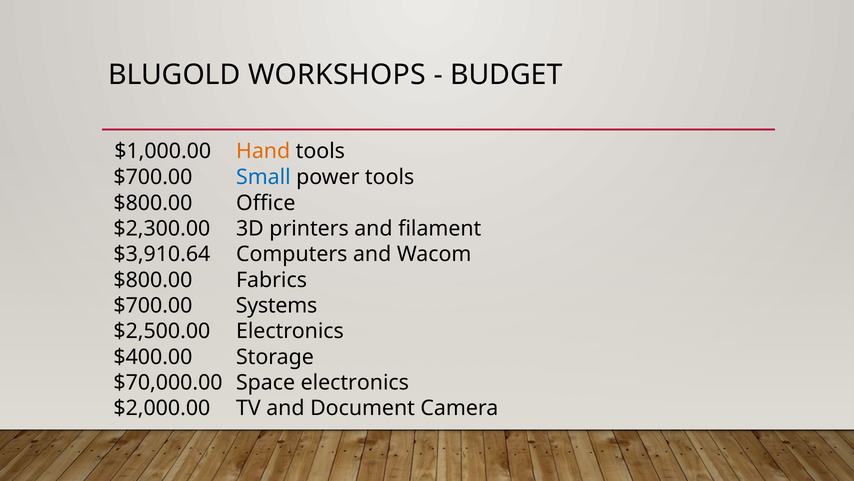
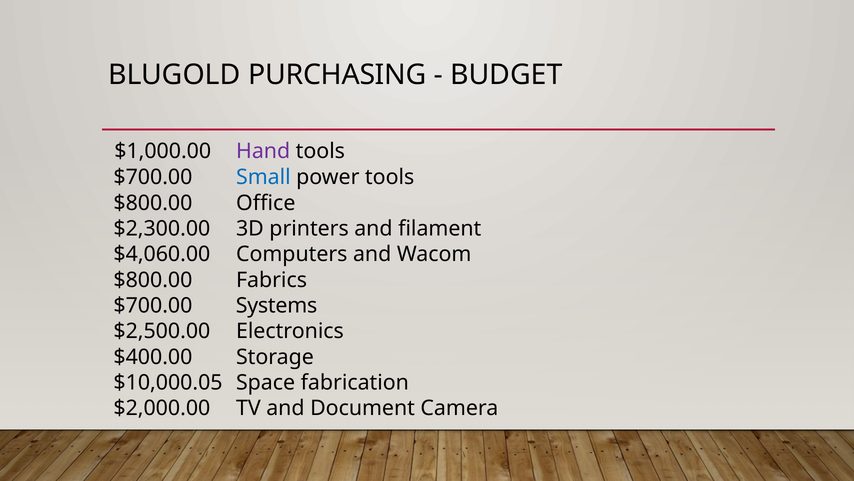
WORKSHOPS: WORKSHOPS -> PURCHASING
Hand colour: orange -> purple
$3,910.64: $3,910.64 -> $4,060.00
$70,000.00: $70,000.00 -> $10,000.05
Space electronics: electronics -> fabrication
